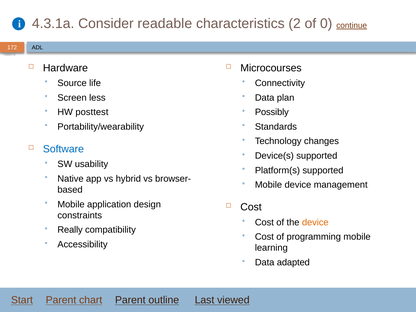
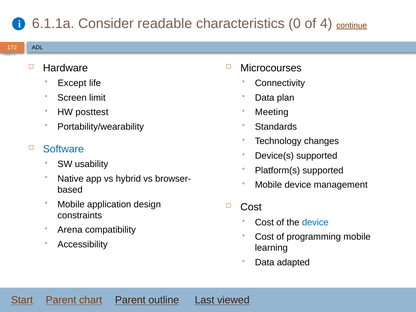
4.3.1a: 4.3.1a -> 6.1.1a
2: 2 -> 0
0: 0 -> 4
Source: Source -> Except
less: less -> limit
Possibly: Possibly -> Meeting
device at (315, 222) colour: orange -> blue
Really: Really -> Arena
